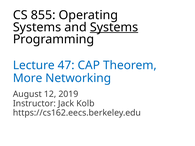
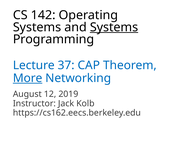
855: 855 -> 142
47: 47 -> 37
More underline: none -> present
